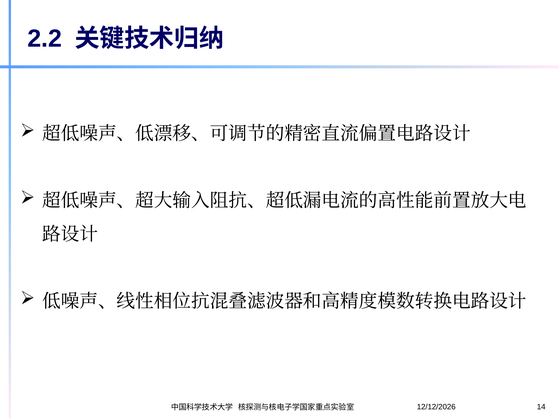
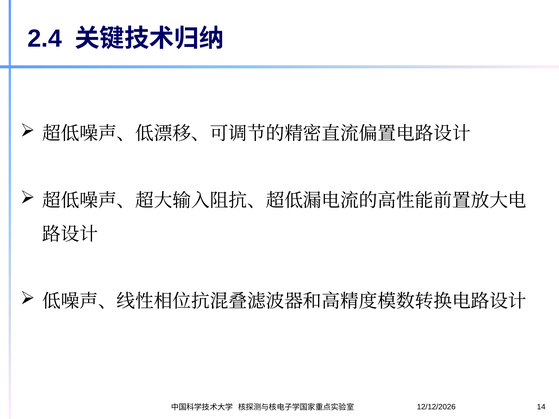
2.2: 2.2 -> 2.4
